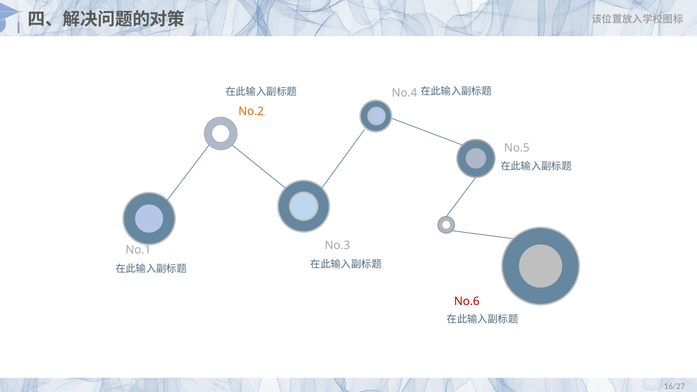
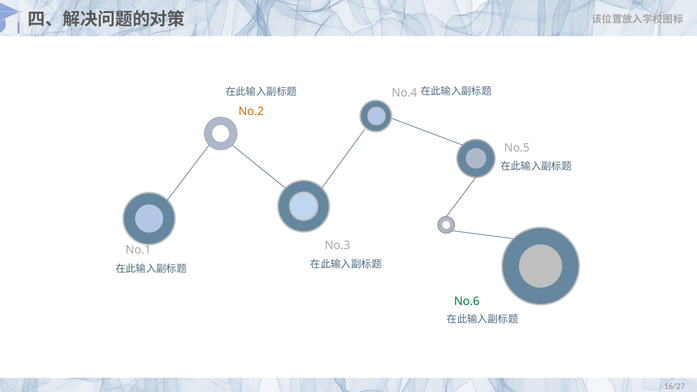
No.6 colour: red -> green
